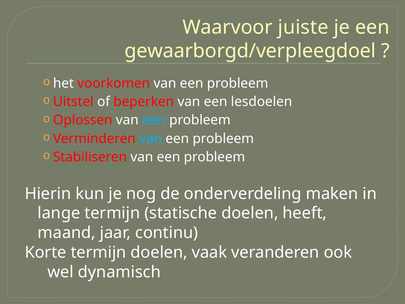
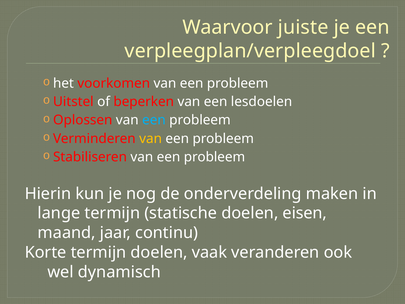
gewaarborgd/verpleegdoel: gewaarborgd/verpleegdoel -> verpleegplan/verpleegdoel
van at (151, 139) colour: light blue -> yellow
heeft: heeft -> eisen
